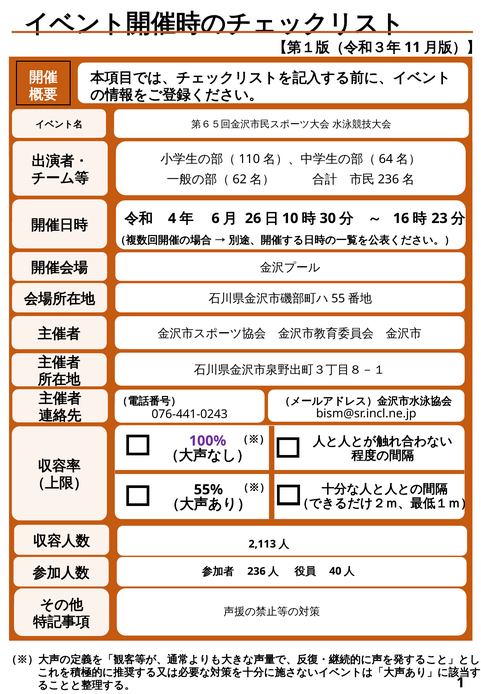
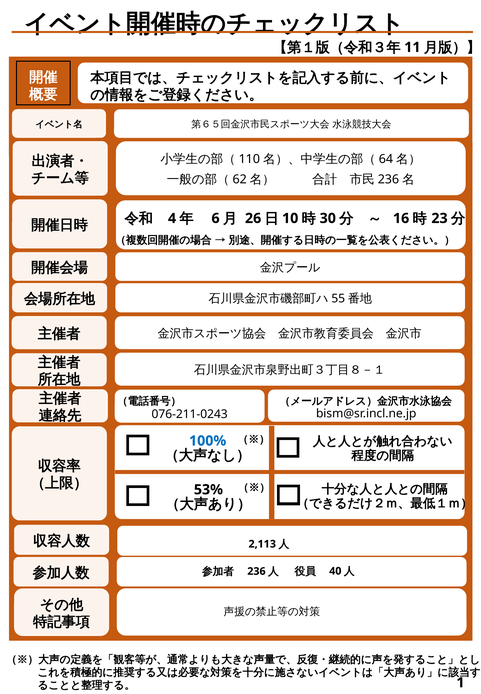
076-441-0243: 076-441-0243 -> 076-211-0243
100% colour: purple -> blue
55%: 55% -> 53%
